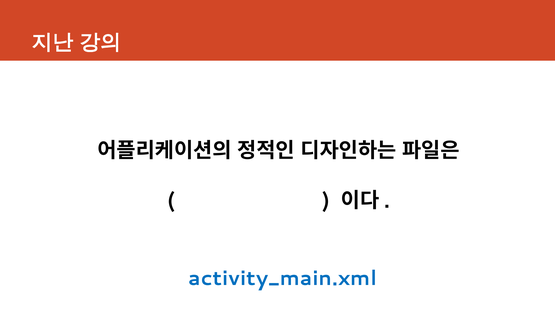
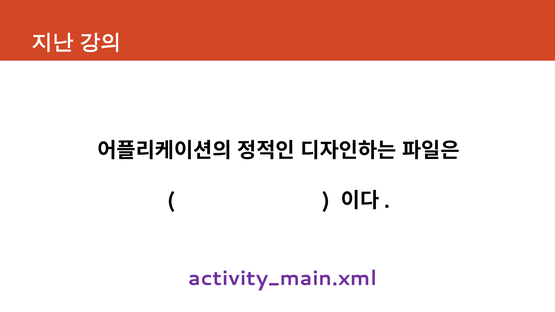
activity_main.xml colour: blue -> purple
